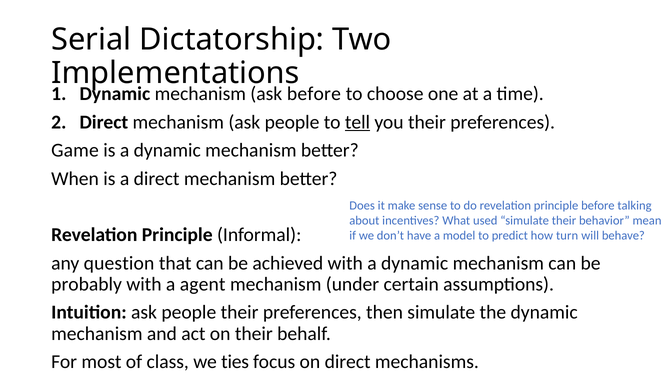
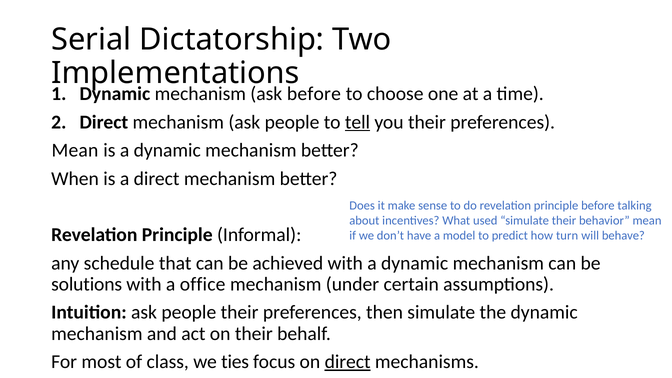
Game at (75, 150): Game -> Mean
question: question -> schedule
probably: probably -> solutions
agent: agent -> office
direct at (348, 362) underline: none -> present
